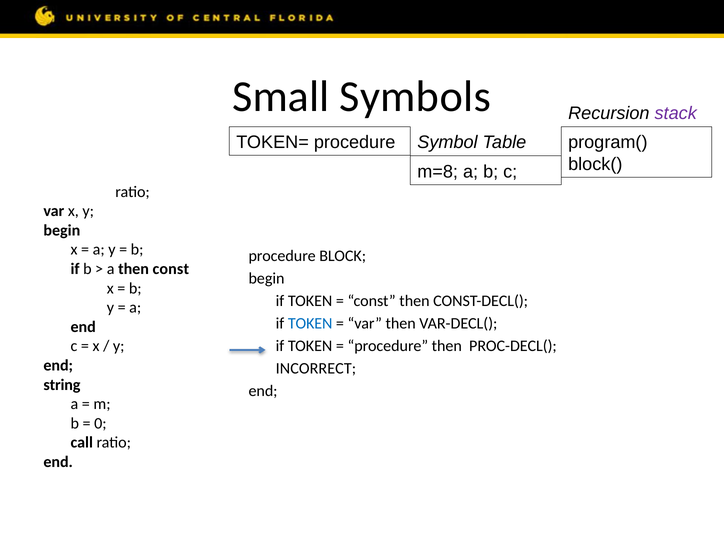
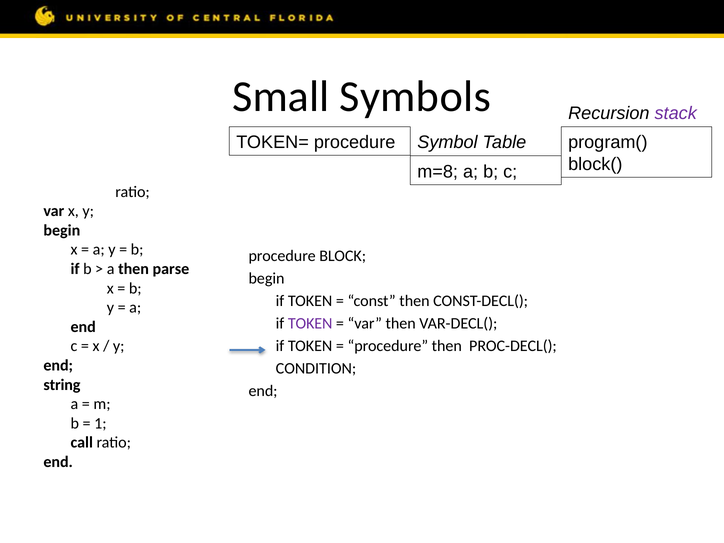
then const: const -> parse
TOKEN at (310, 323) colour: blue -> purple
INCORRECT: INCORRECT -> CONDITION
0: 0 -> 1
